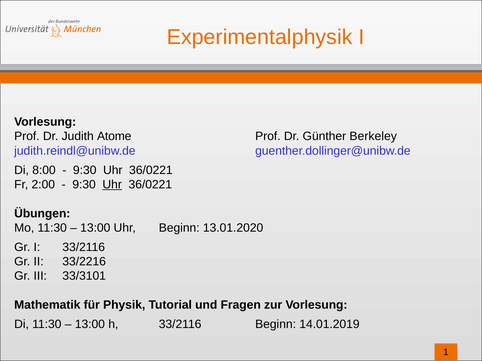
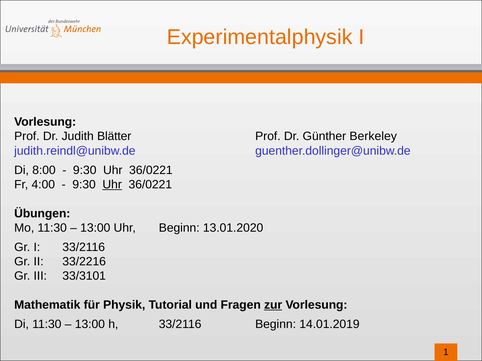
Atome: Atome -> Blätter
2:00: 2:00 -> 4:00
zur underline: none -> present
